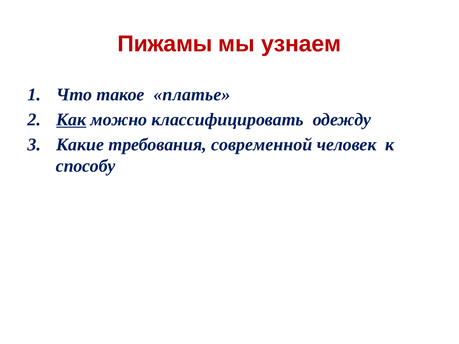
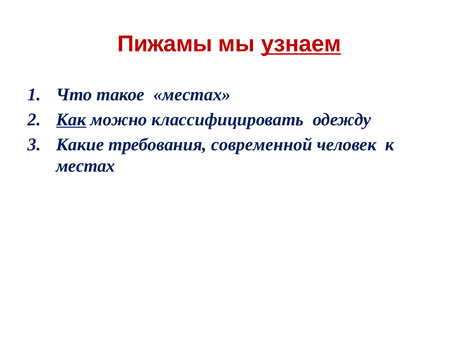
узнаем underline: none -> present
такое платье: платье -> местах
способу at (86, 166): способу -> местах
